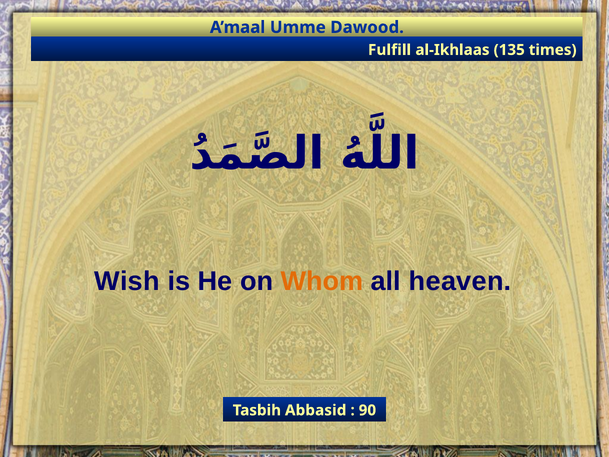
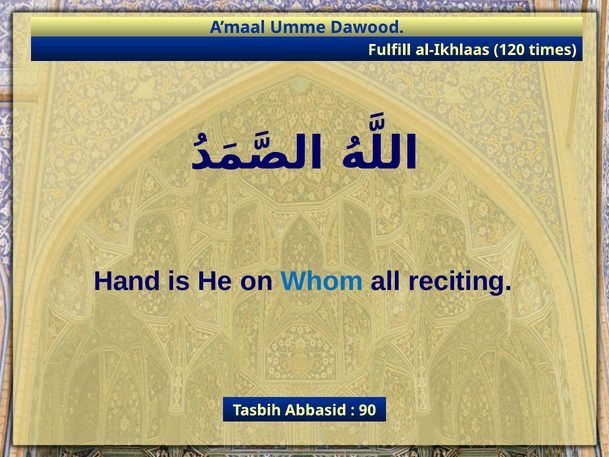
135: 135 -> 120
Wish: Wish -> Hand
Whom colour: orange -> blue
heaven: heaven -> reciting
